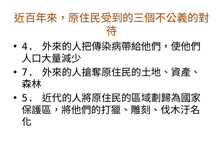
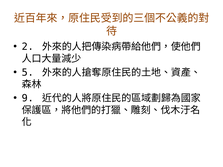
4: 4 -> 2
7: 7 -> 5
5: 5 -> 9
